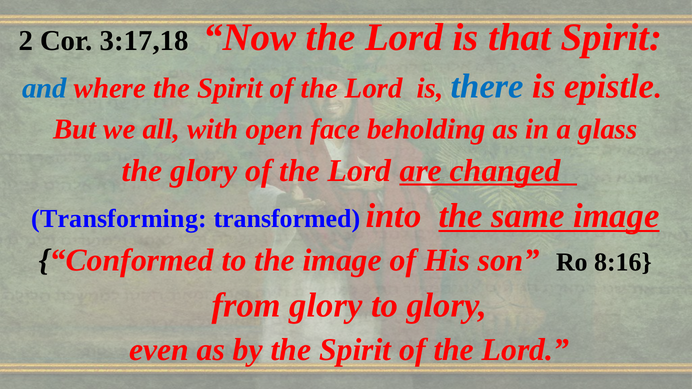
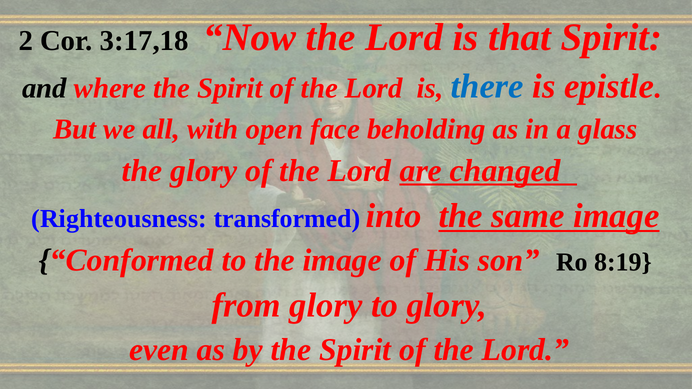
and colour: blue -> black
Transforming: Transforming -> Righteousness
8:16: 8:16 -> 8:19
